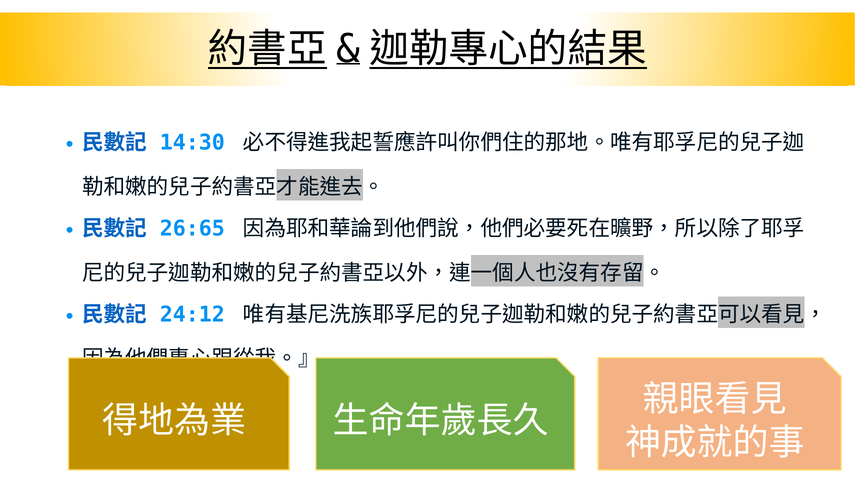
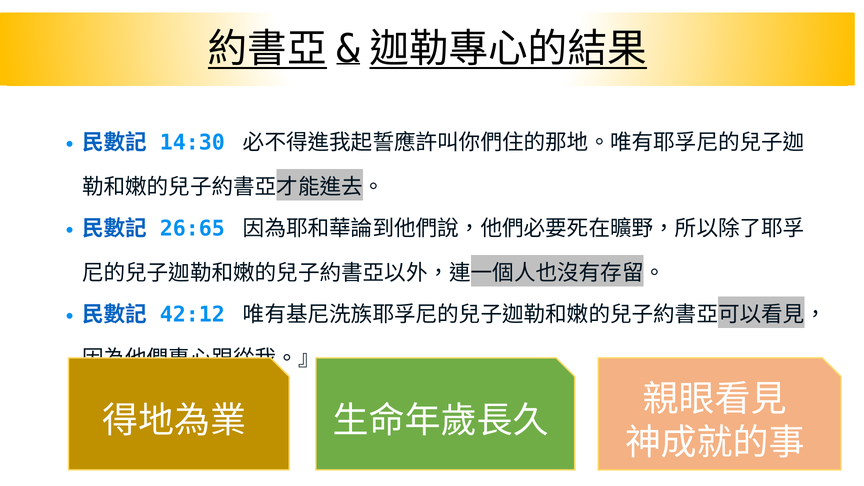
24:12: 24:12 -> 42:12
